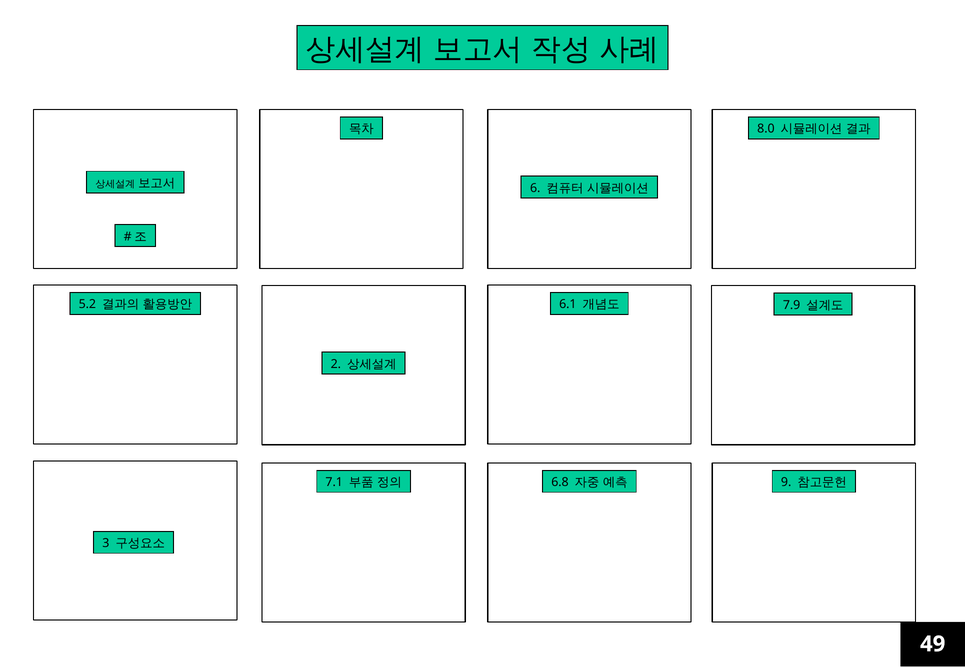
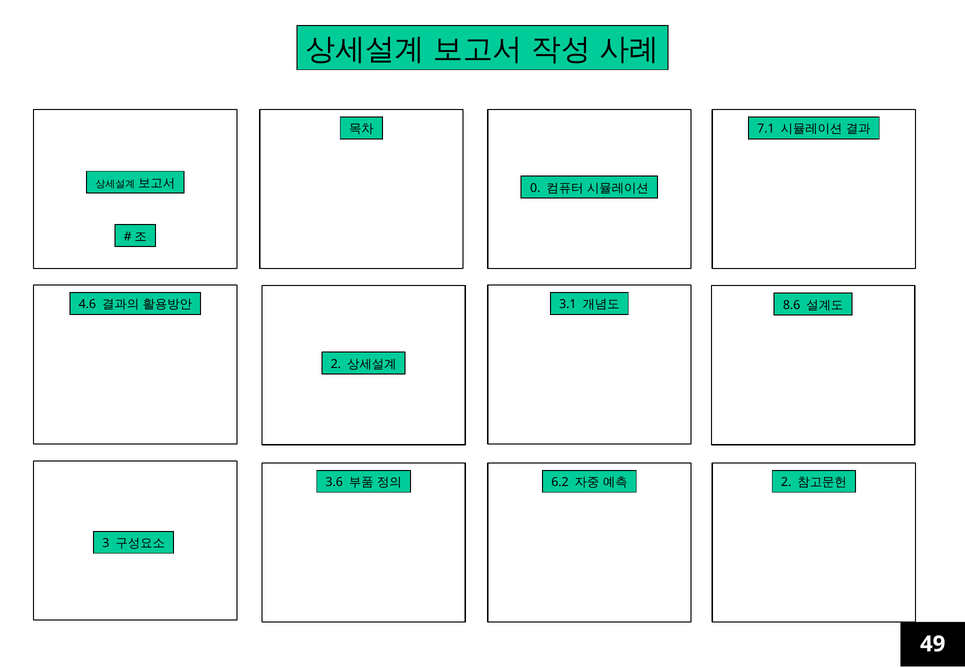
8.0: 8.0 -> 7.1
6: 6 -> 0
5.2: 5.2 -> 4.6
6.1: 6.1 -> 3.1
7.9: 7.9 -> 8.6
7.1: 7.1 -> 3.6
6.8: 6.8 -> 6.2
9 at (786, 482): 9 -> 2
